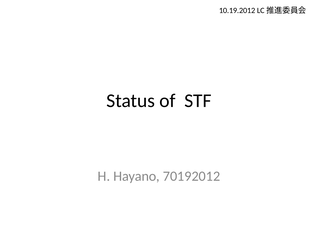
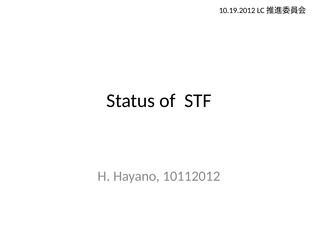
70192012: 70192012 -> 10112012
